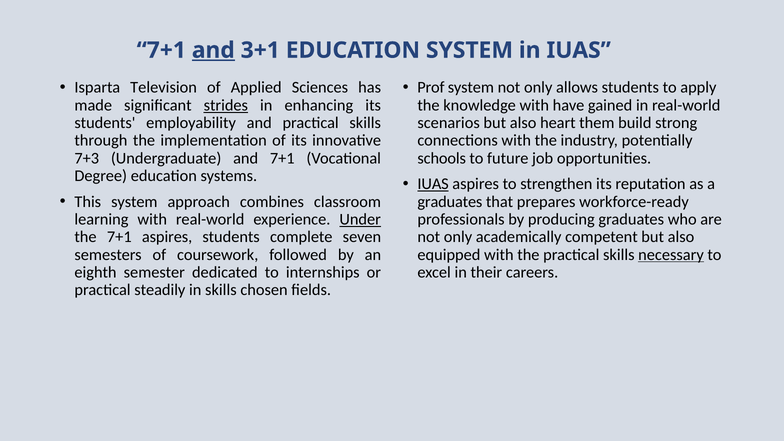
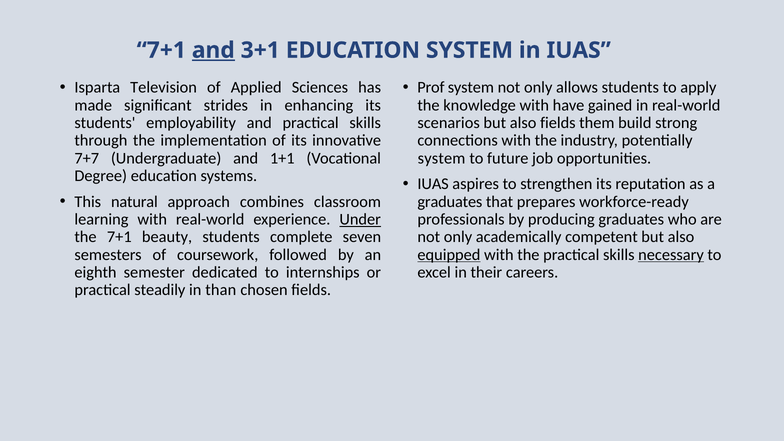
strides underline: present -> none
also heart: heart -> fields
7+3: 7+3 -> 7+7
and 7+1: 7+1 -> 1+1
schools at (442, 158): schools -> system
IUAS at (433, 184) underline: present -> none
This system: system -> natural
7+1 aspires: aspires -> beauty
equipped underline: none -> present
in skills: skills -> than
